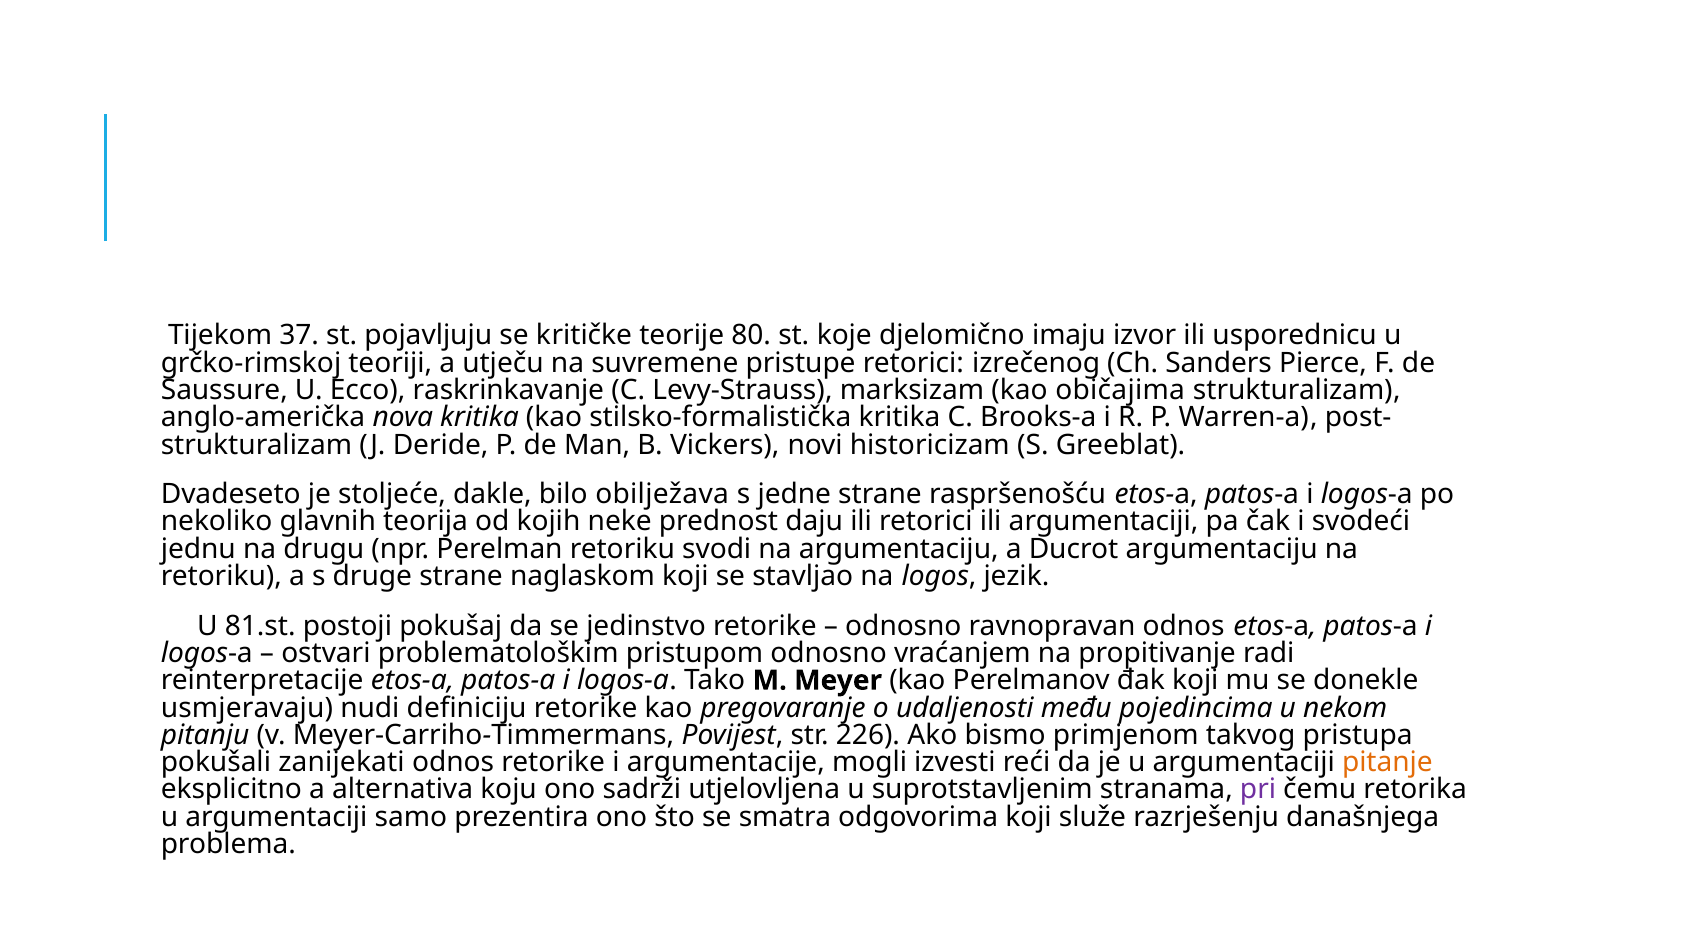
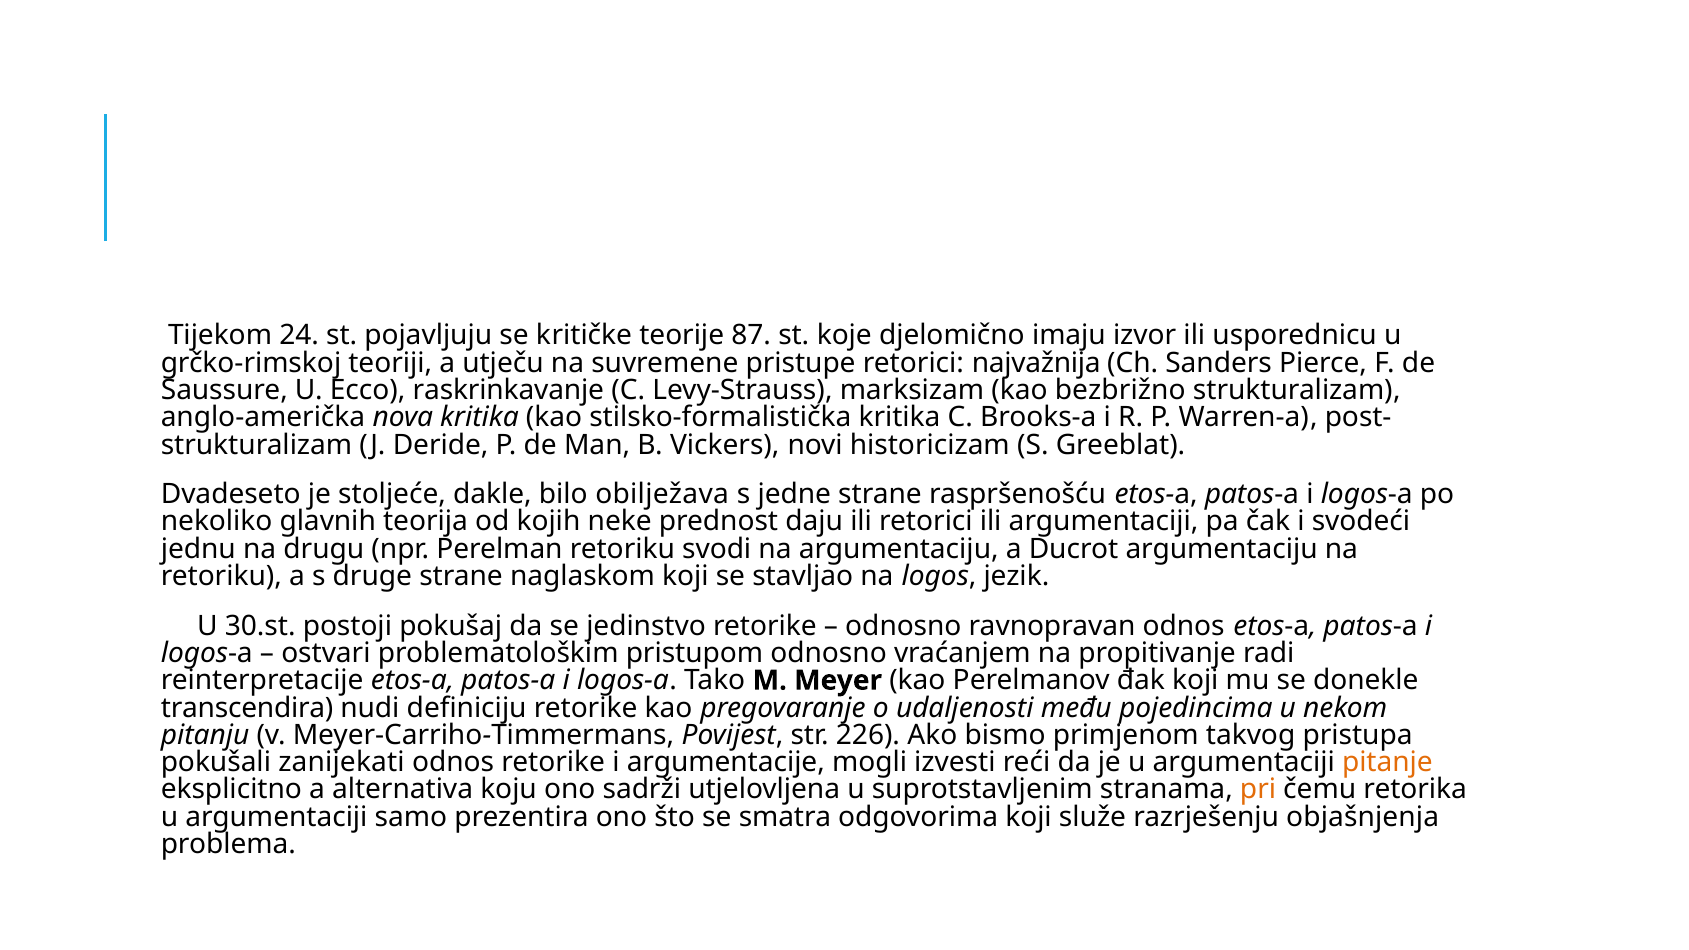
37: 37 -> 24
80: 80 -> 87
izrečenog: izrečenog -> najvažnija
običajima: običajima -> bezbrižno
81.st: 81.st -> 30.st
usmjeravaju: usmjeravaju -> transcendira
pri colour: purple -> orange
današnjega: današnjega -> objašnjenja
